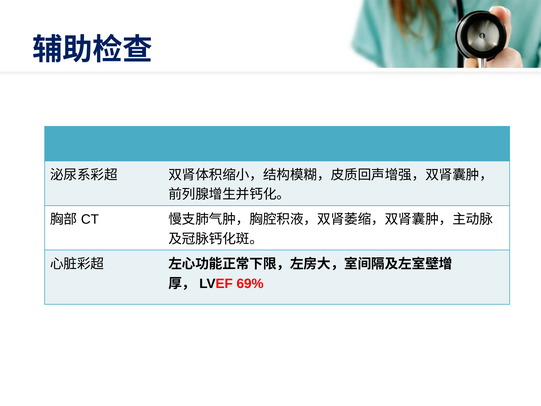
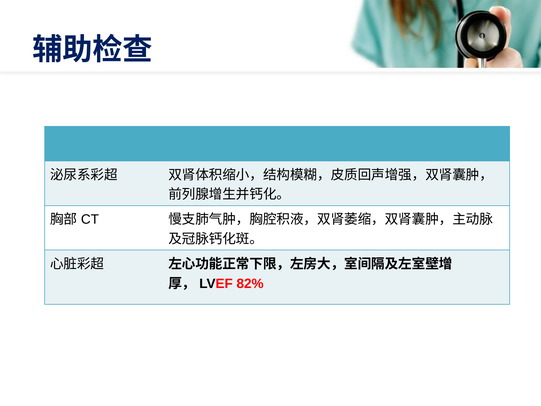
69%: 69% -> 82%
